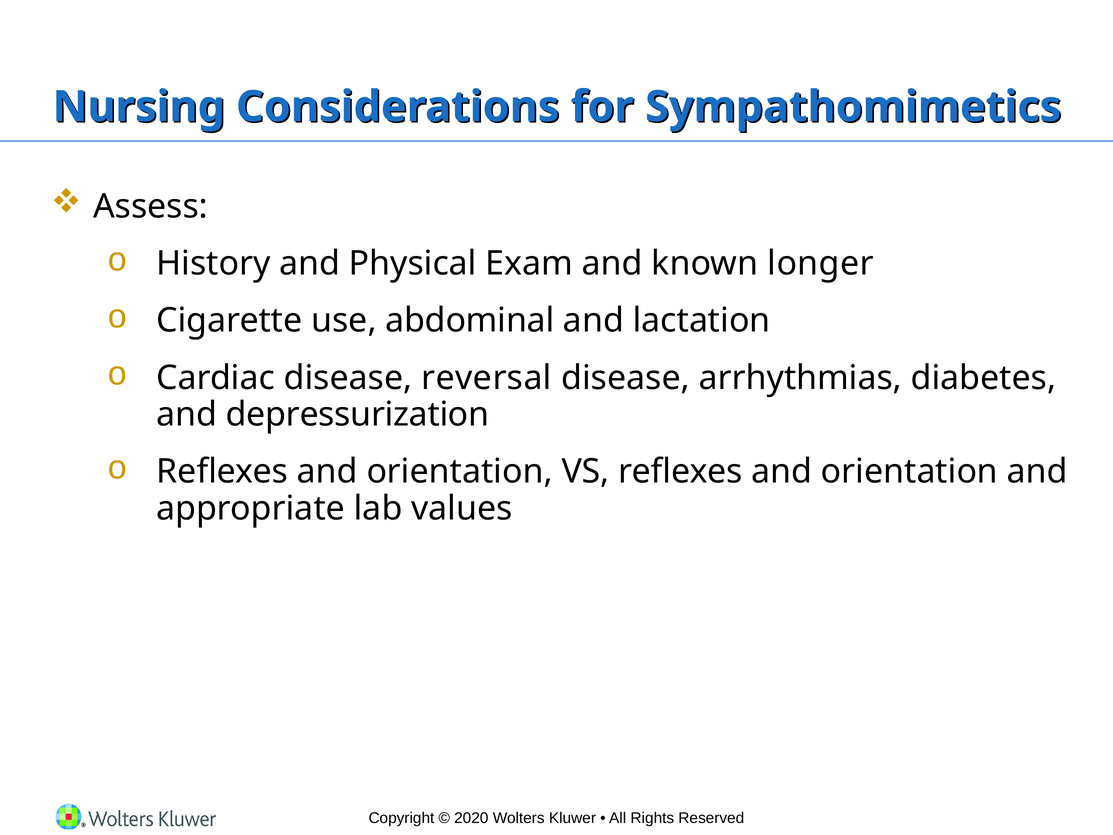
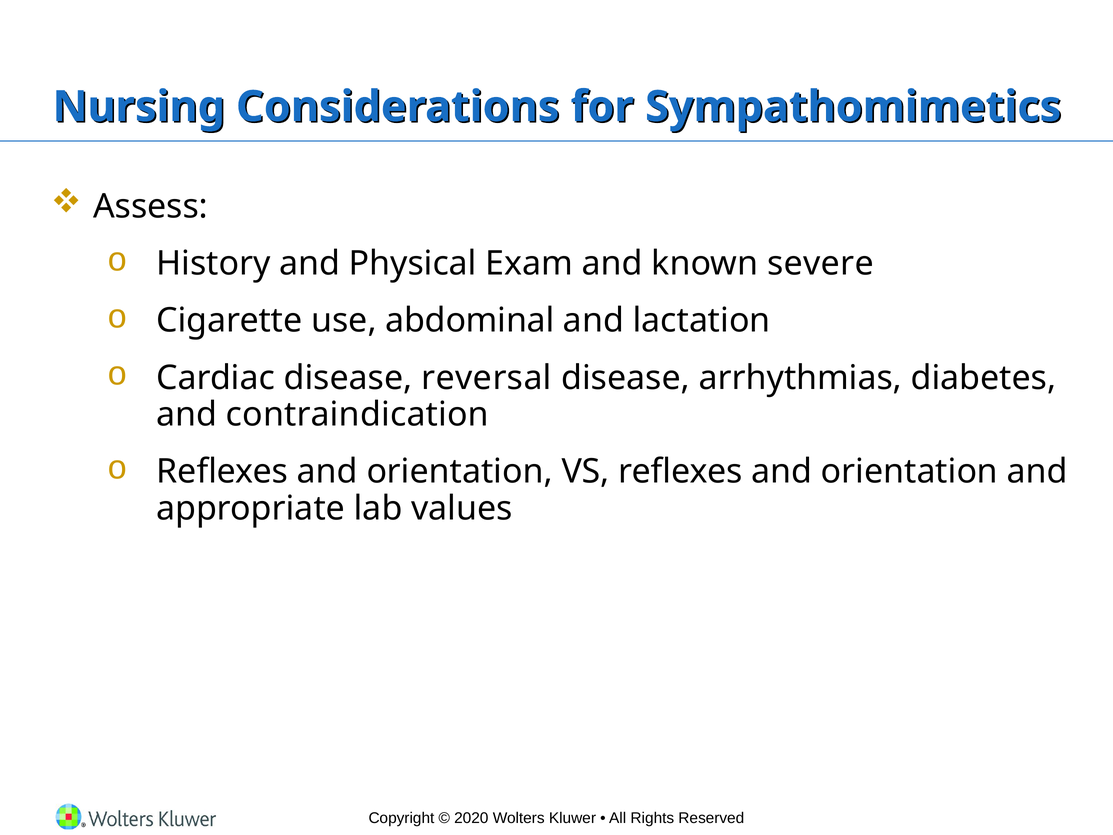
longer: longer -> severe
depressurization: depressurization -> contraindication
